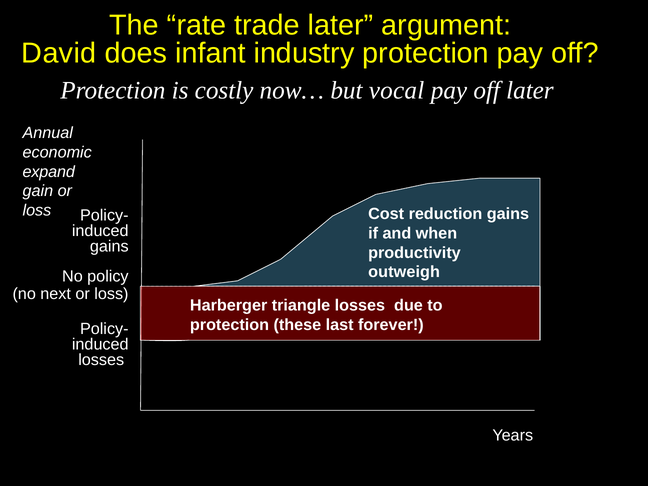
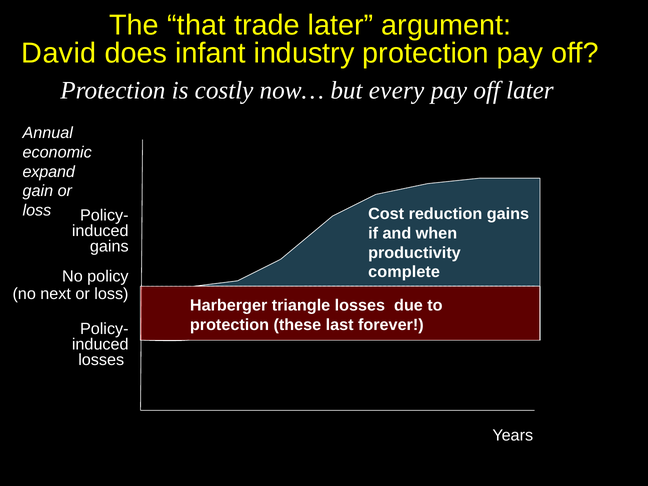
rate: rate -> that
vocal: vocal -> every
outweigh: outweigh -> complete
